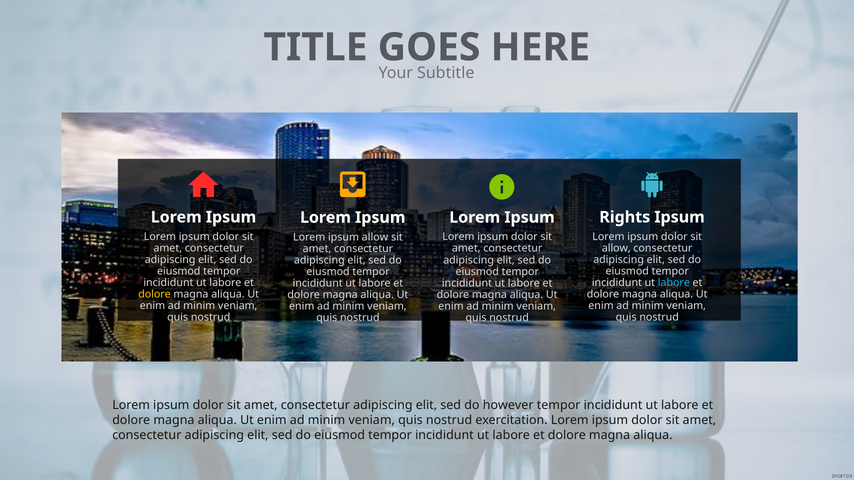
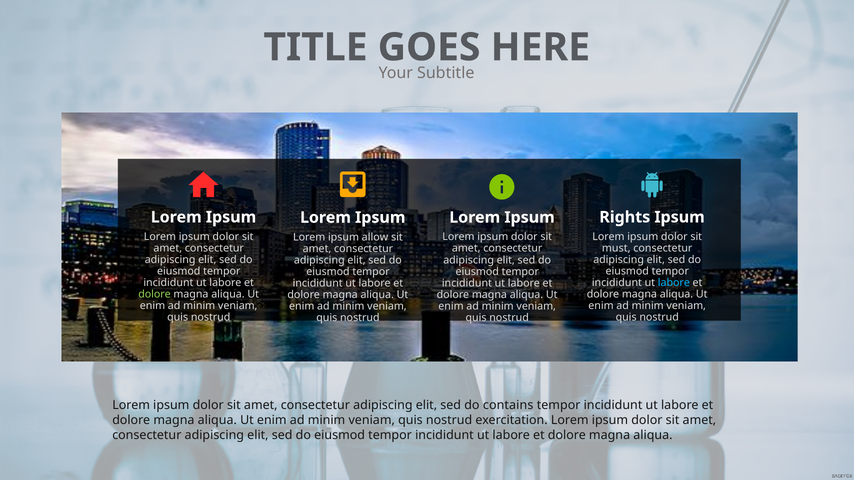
allow at (616, 248): allow -> must
dolore at (154, 295) colour: yellow -> light green
however: however -> contains
